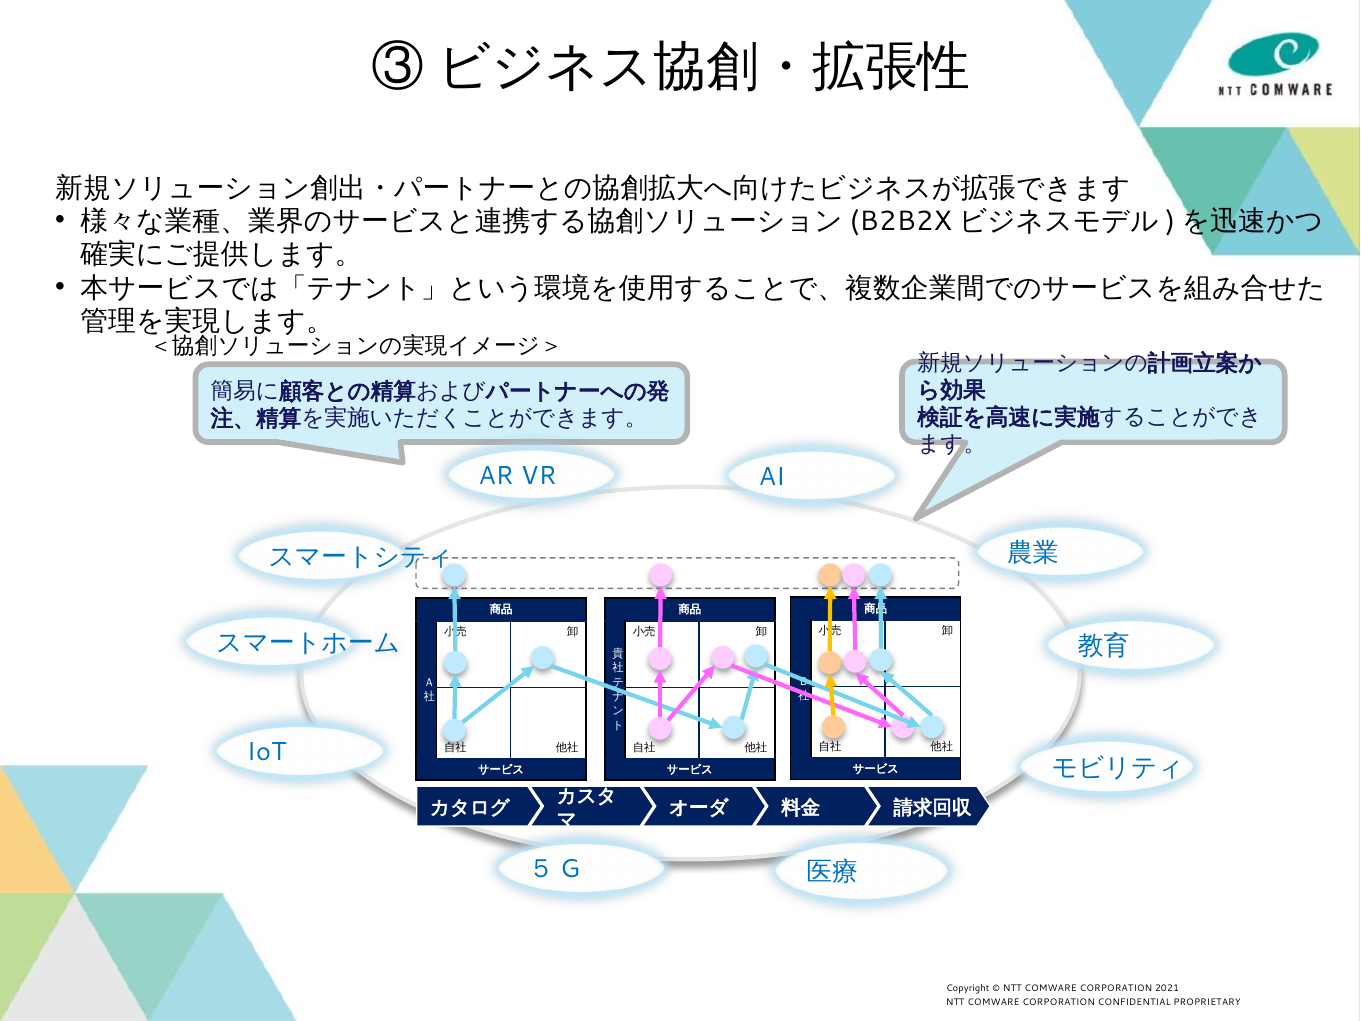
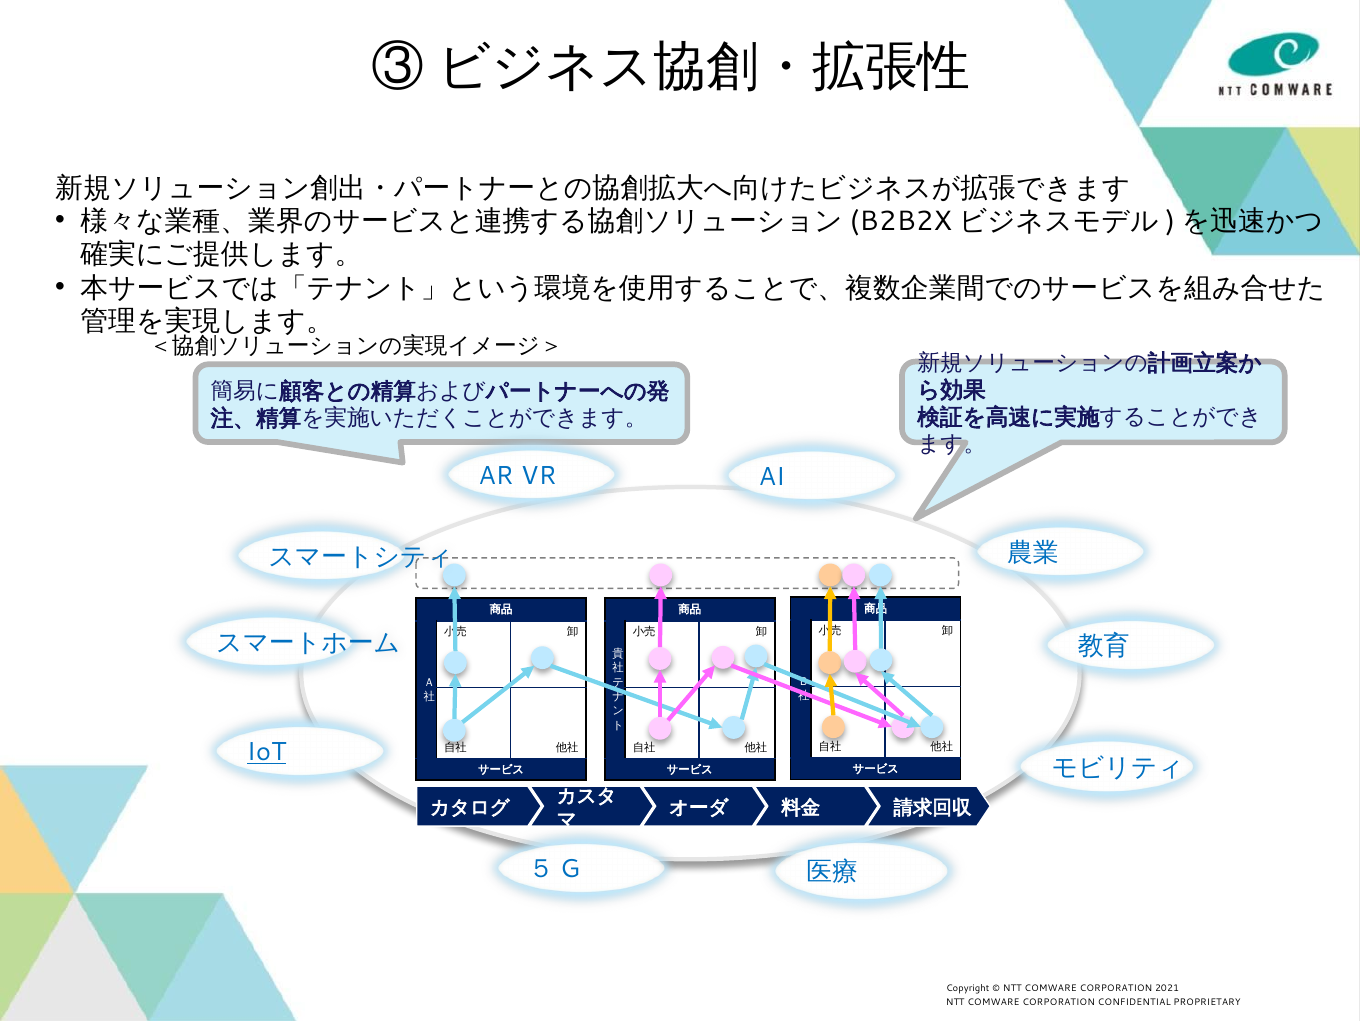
IoT underline: none -> present
